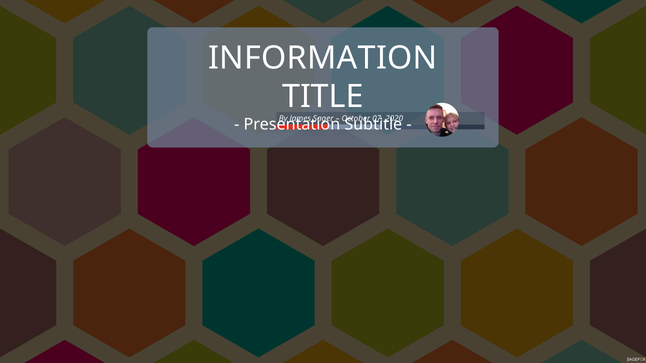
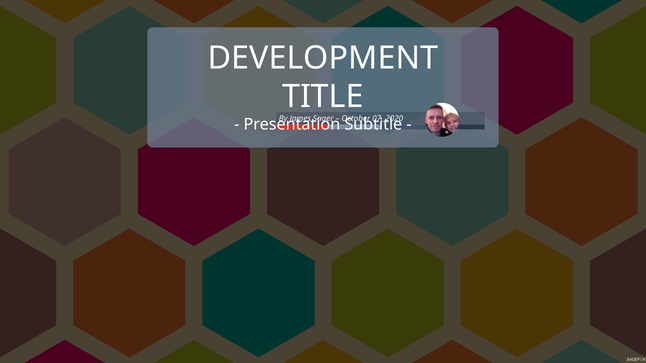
INFORMATION: INFORMATION -> DEVELOPMENT
